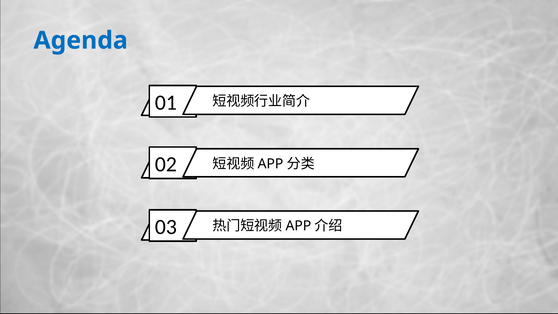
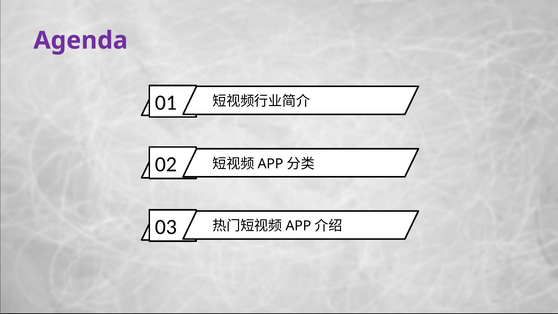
Agenda colour: blue -> purple
